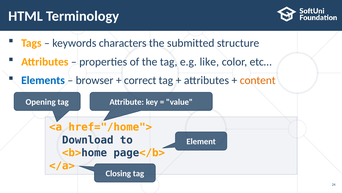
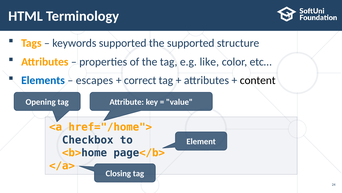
keywords characters: characters -> supported
the submitted: submitted -> supported
browser: browser -> escapes
content colour: orange -> black
Download: Download -> Checkbox
